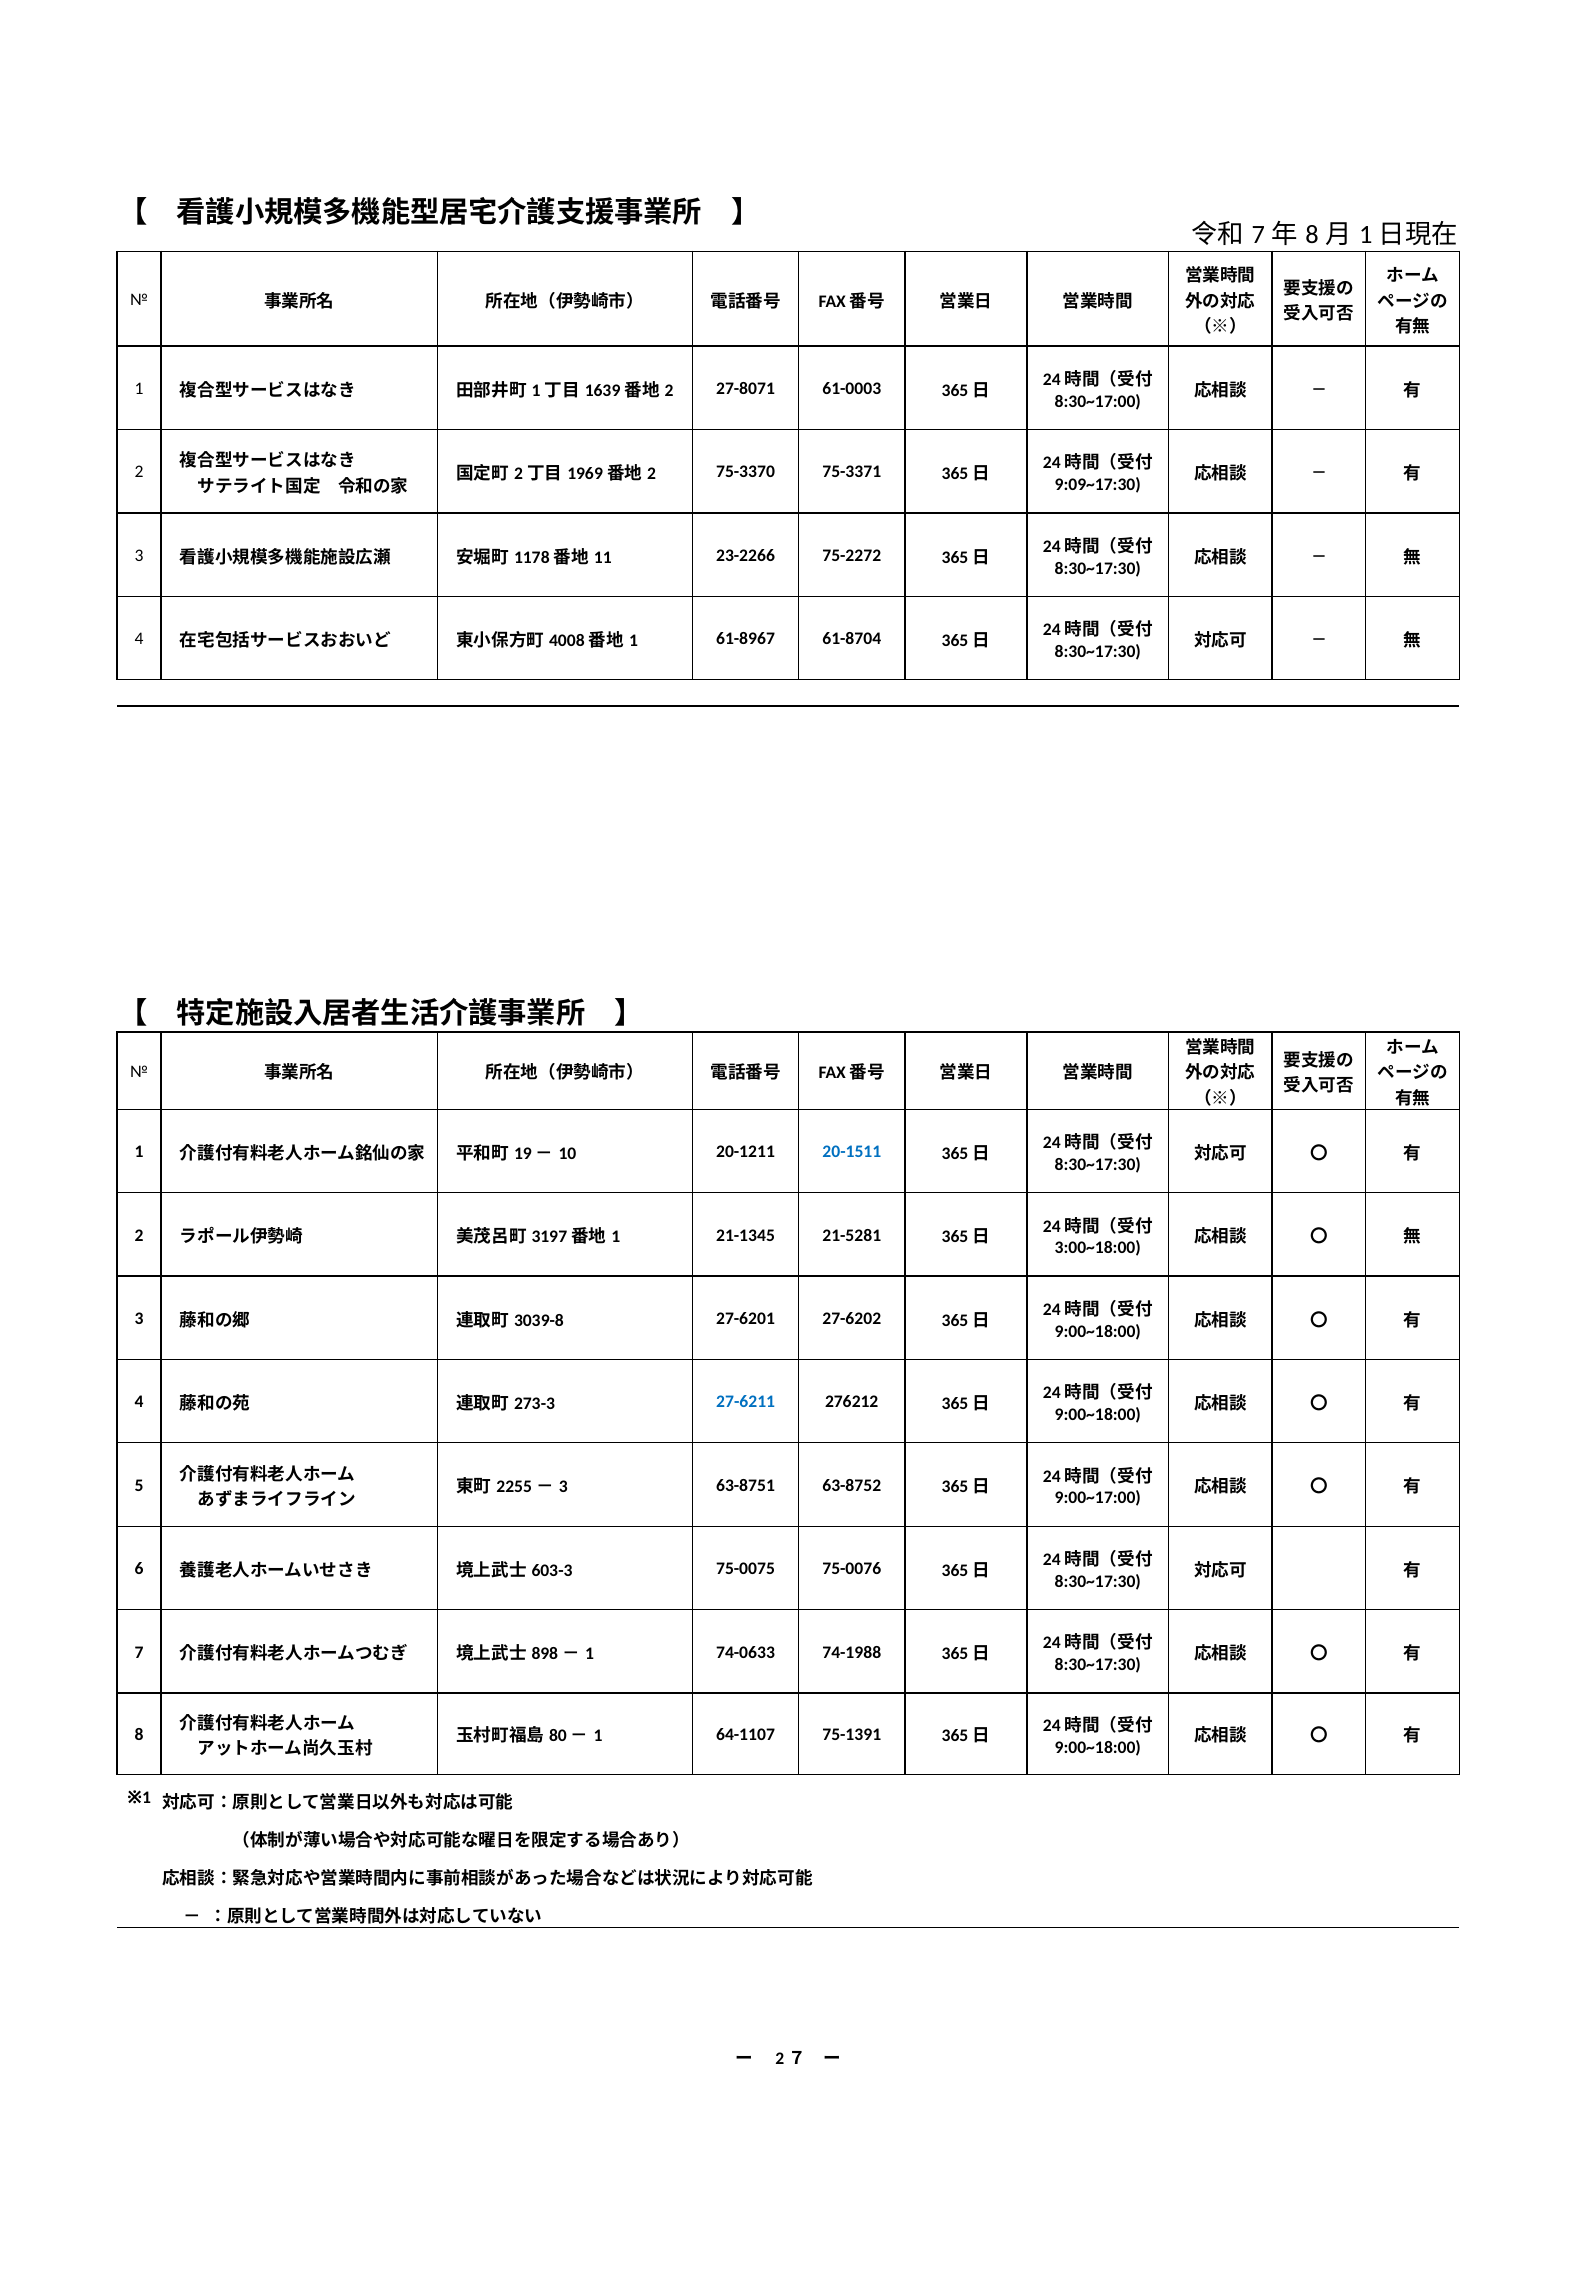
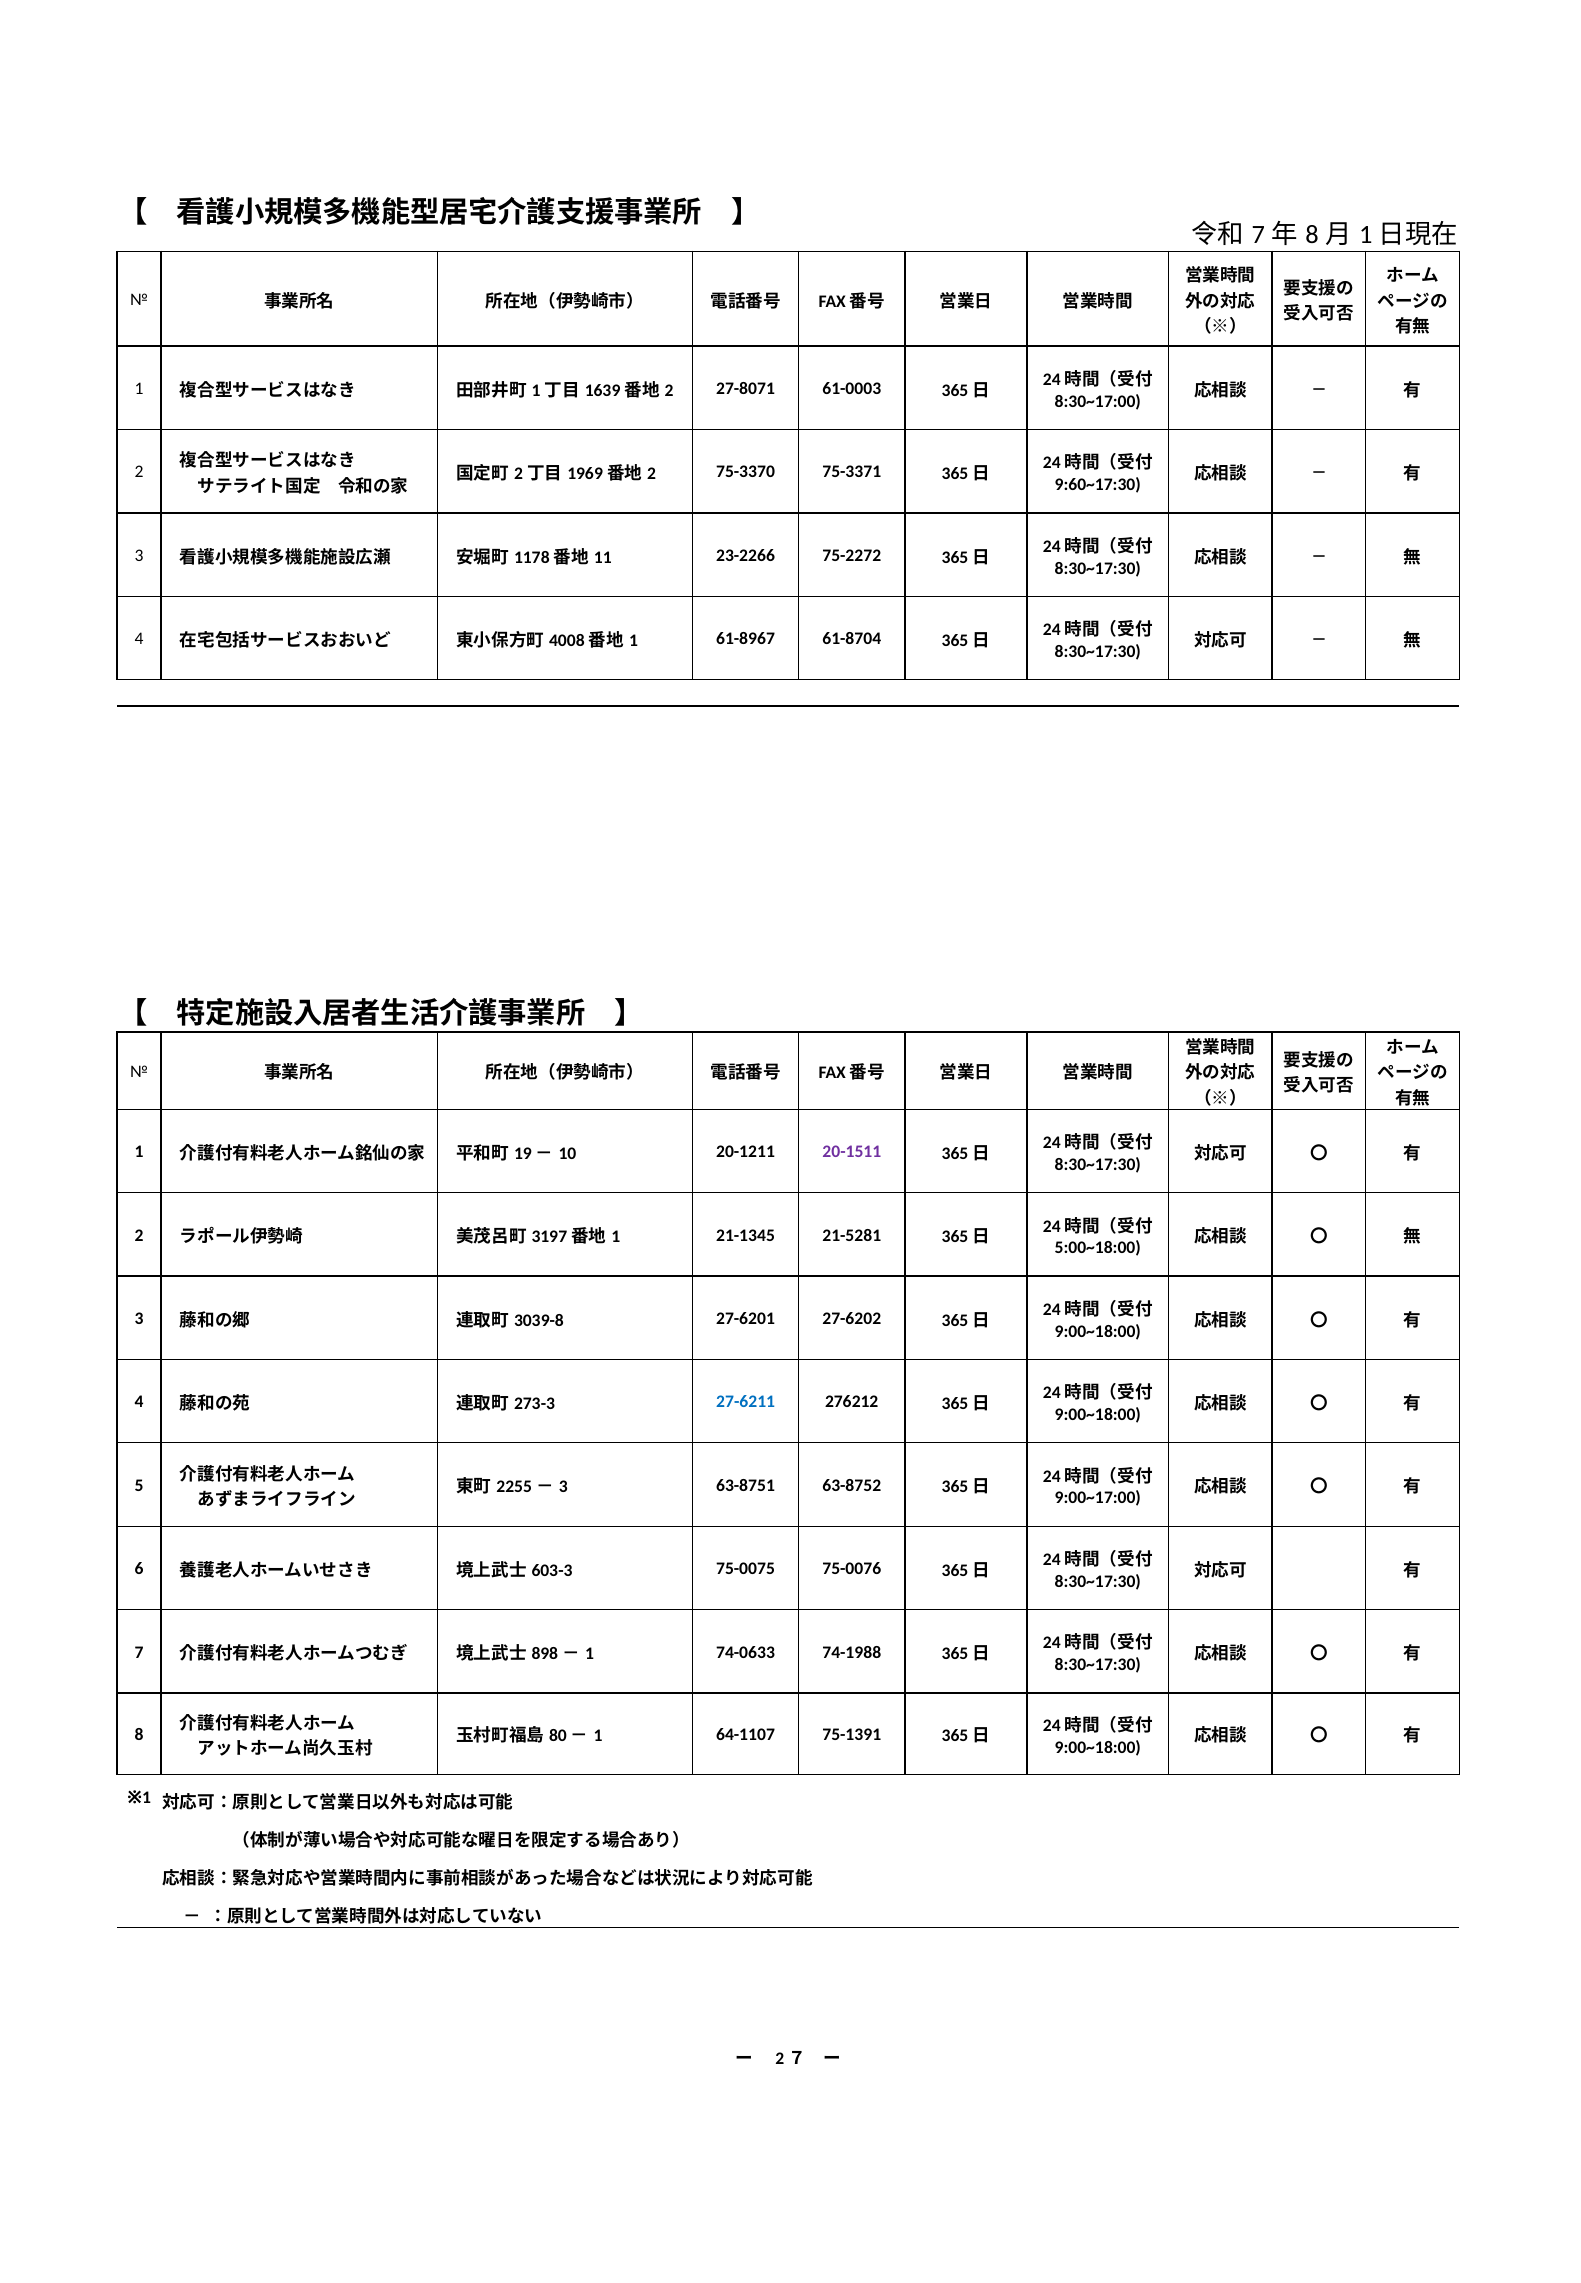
9:09~17:30: 9:09~17:30 -> 9:60~17:30
20-1511 colour: blue -> purple
3:00~18:00: 3:00~18:00 -> 5:00~18:00
